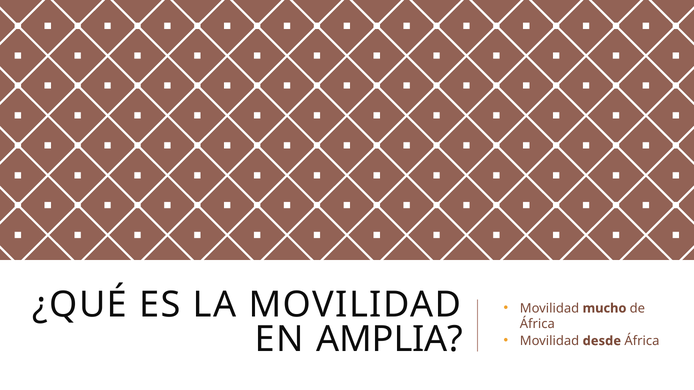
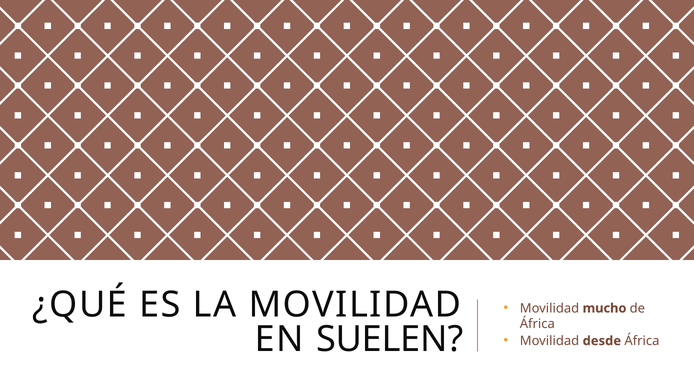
AMPLIA: AMPLIA -> SUELEN
